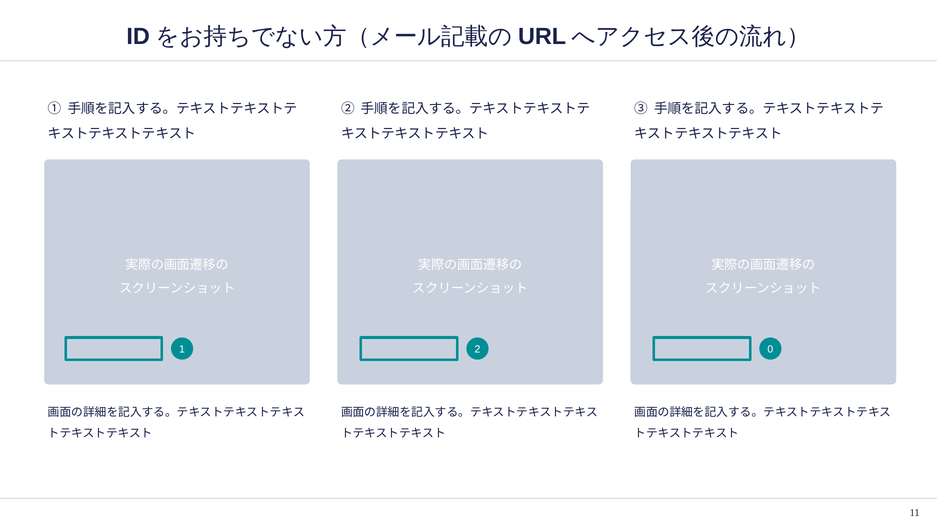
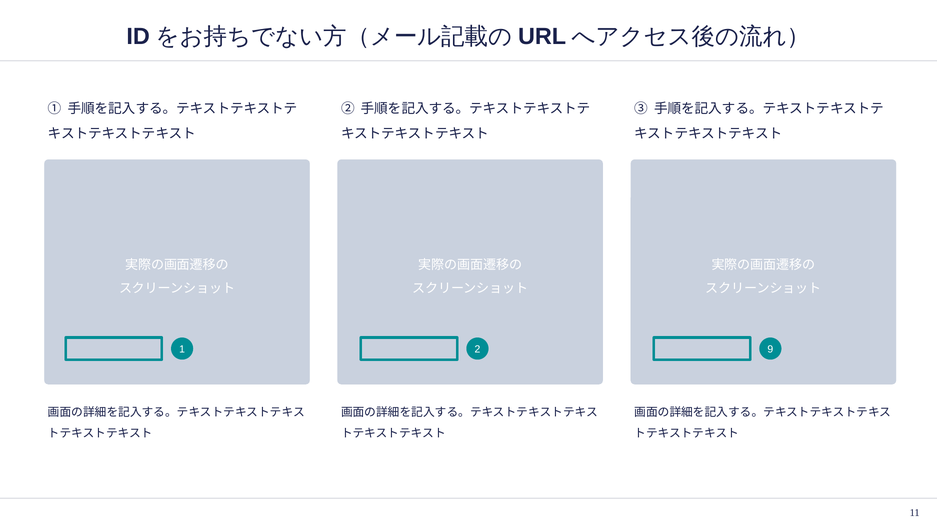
0: 0 -> 9
